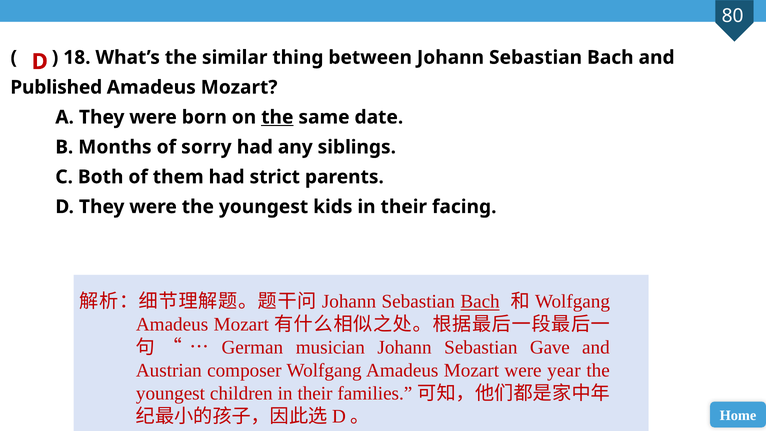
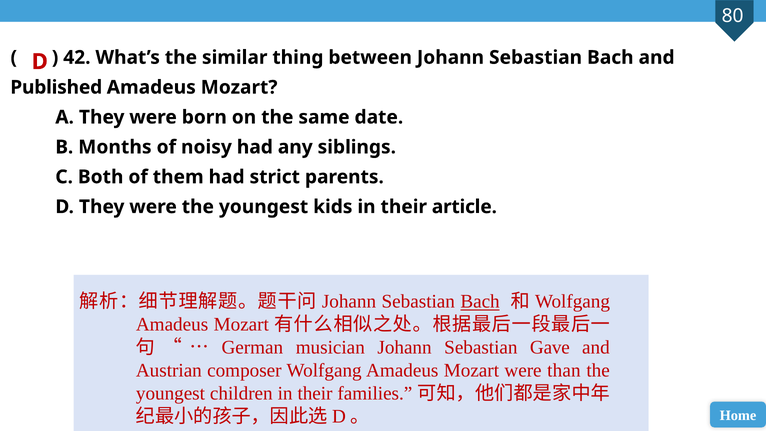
18: 18 -> 42
the at (277, 117) underline: present -> none
sorry: sorry -> noisy
facing: facing -> article
year: year -> than
